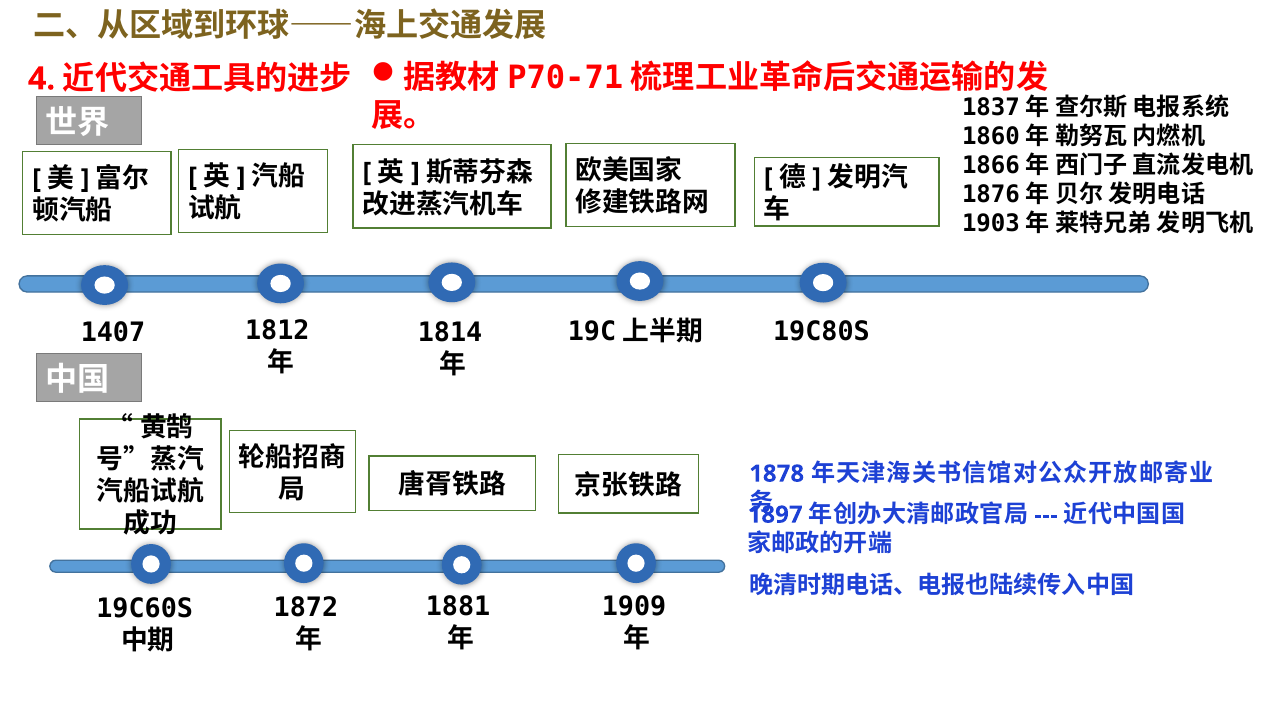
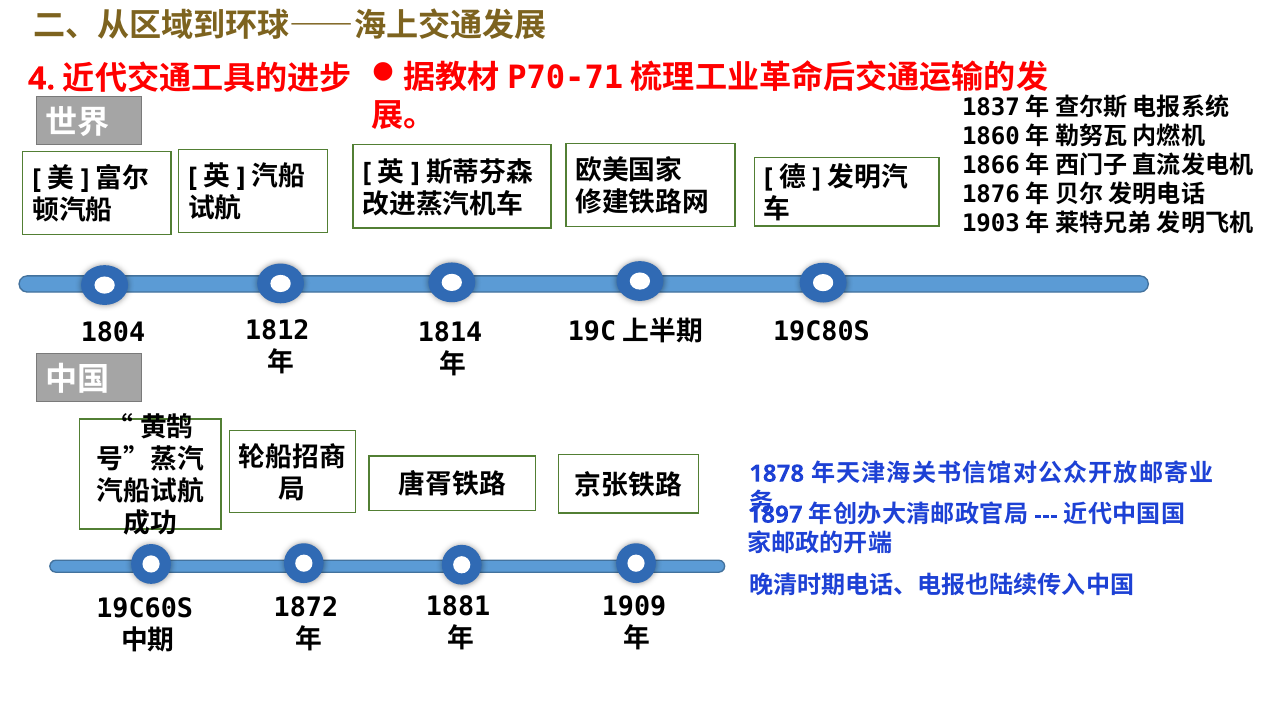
1407: 1407 -> 1804
